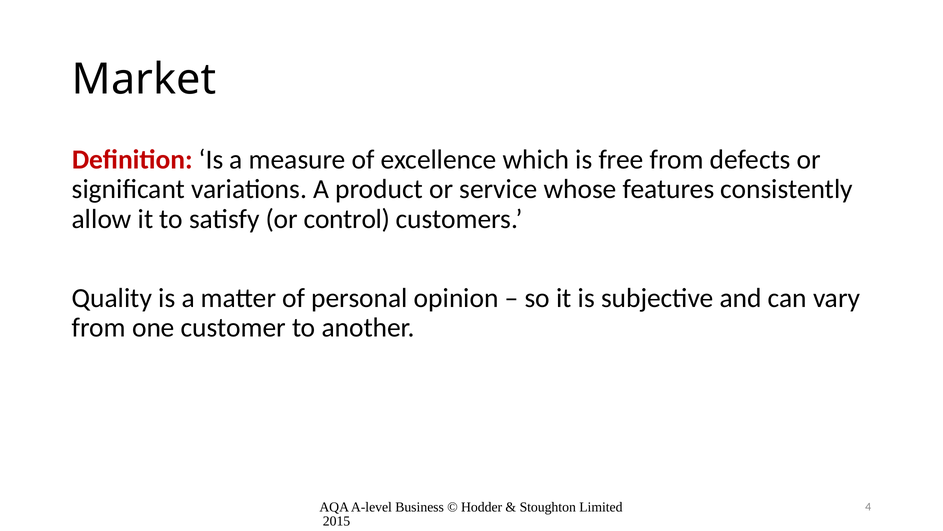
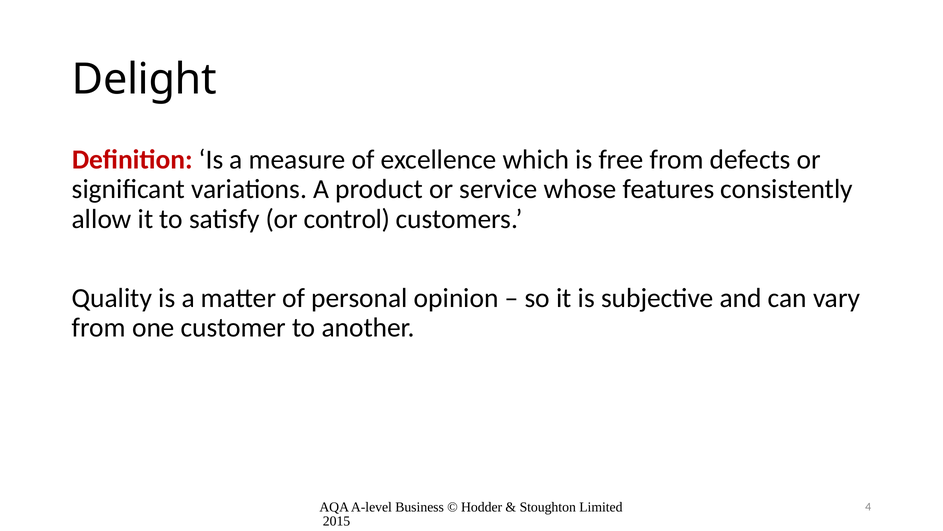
Market: Market -> Delight
